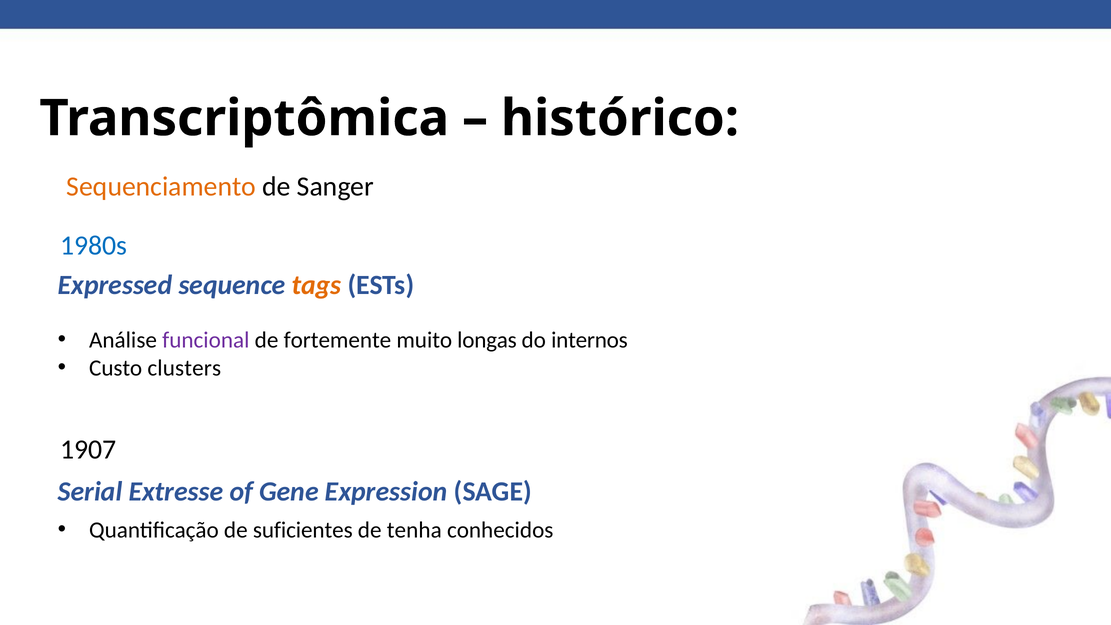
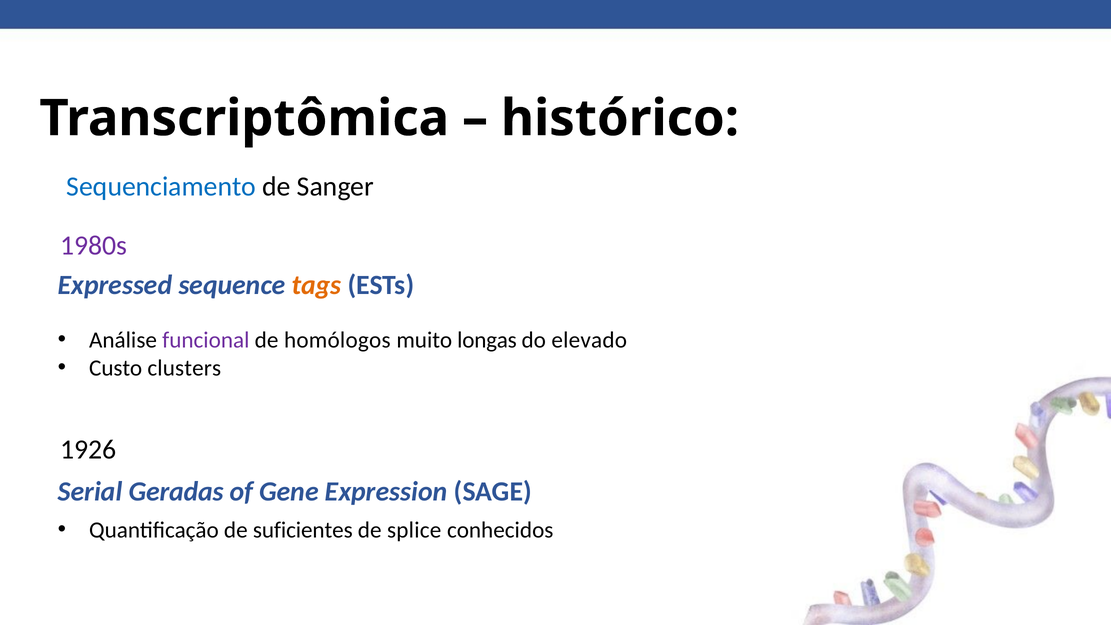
Sequenciamento colour: orange -> blue
1980s colour: blue -> purple
fortemente: fortemente -> homólogos
internos: internos -> elevado
1907: 1907 -> 1926
Extresse: Extresse -> Geradas
tenha: tenha -> splice
